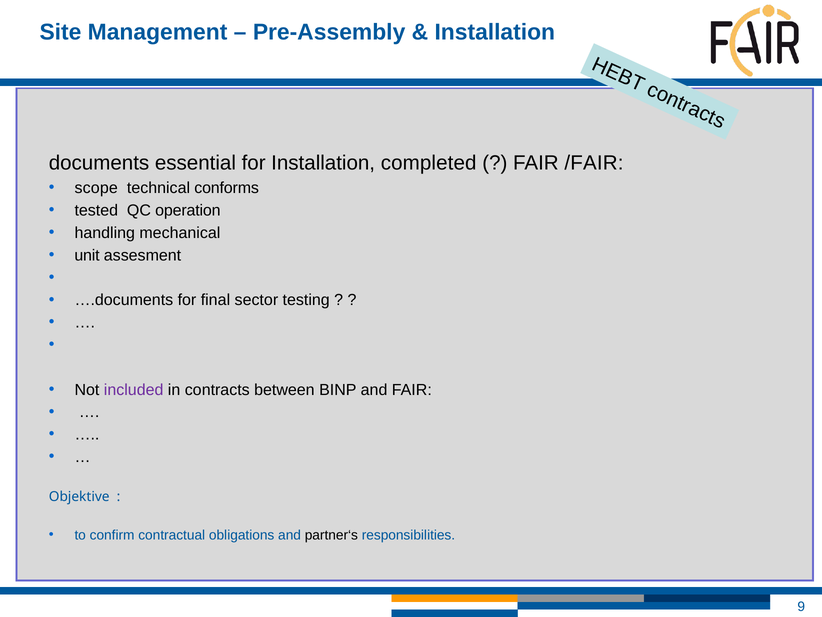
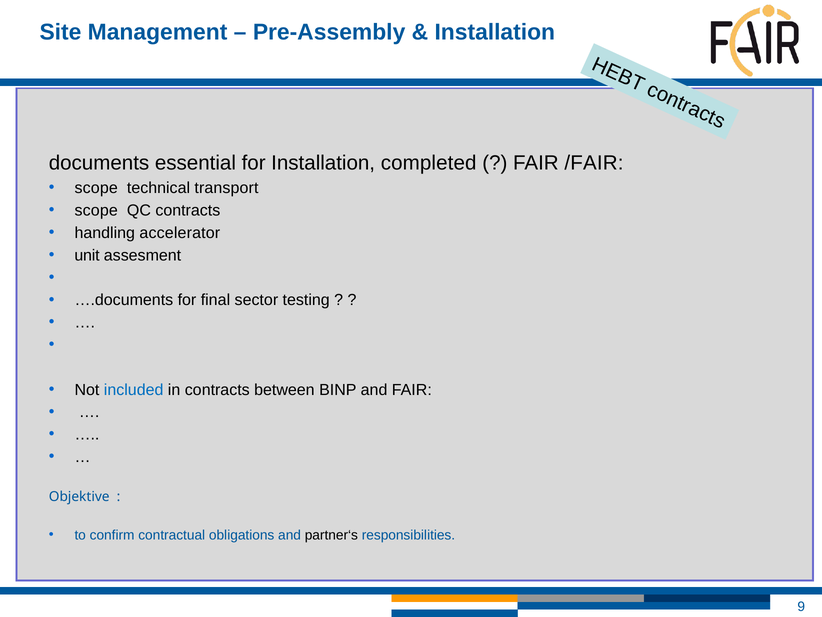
conforms: conforms -> transport
tested at (96, 210): tested -> scope
QC operation: operation -> contracts
mechanical: mechanical -> accelerator
included colour: purple -> blue
